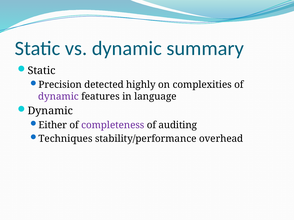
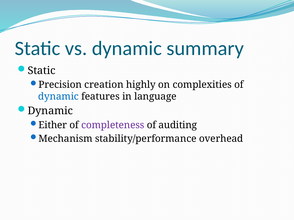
detected: detected -> creation
dynamic at (58, 97) colour: purple -> blue
Techniques: Techniques -> Mechanism
